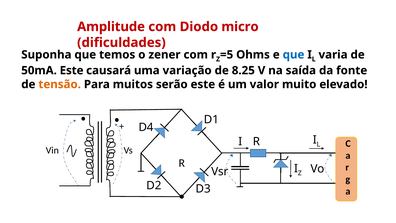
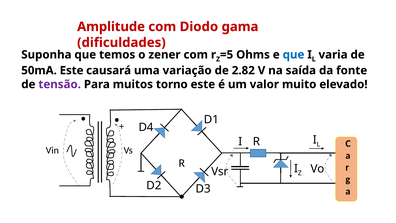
micro: micro -> gama
8.25: 8.25 -> 2.82
tensão colour: orange -> purple
serão: serão -> torno
